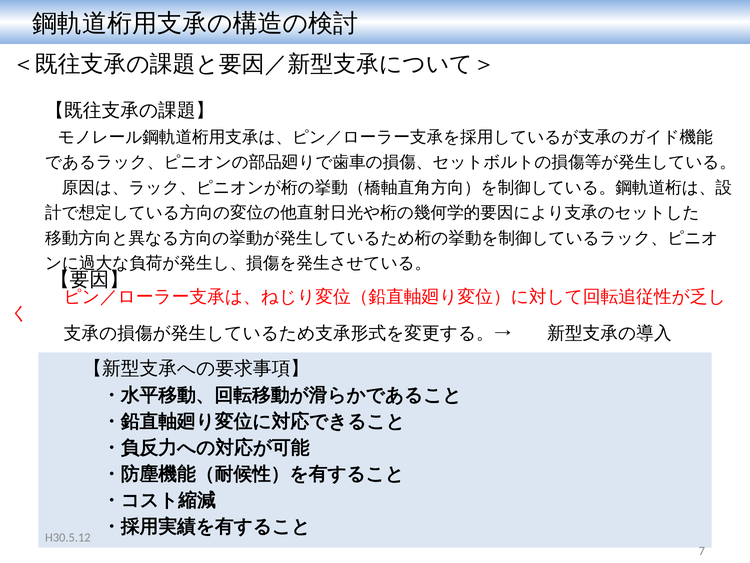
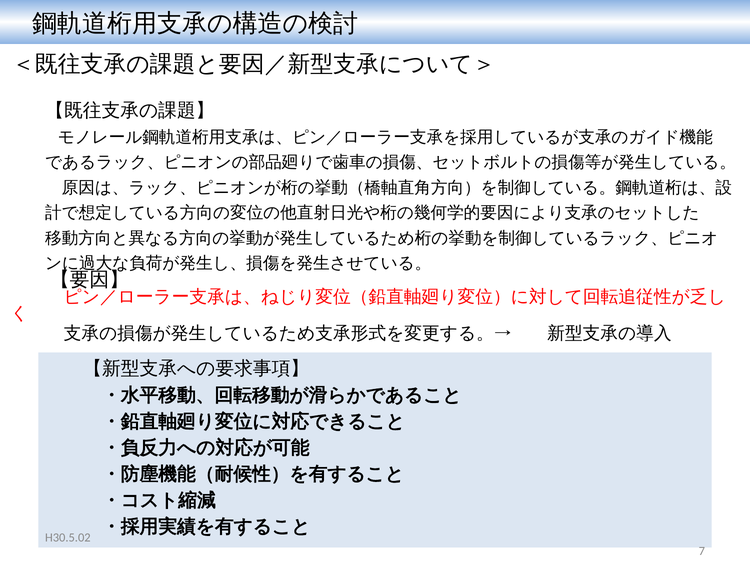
H30.5.12: H30.5.12 -> H30.5.02
